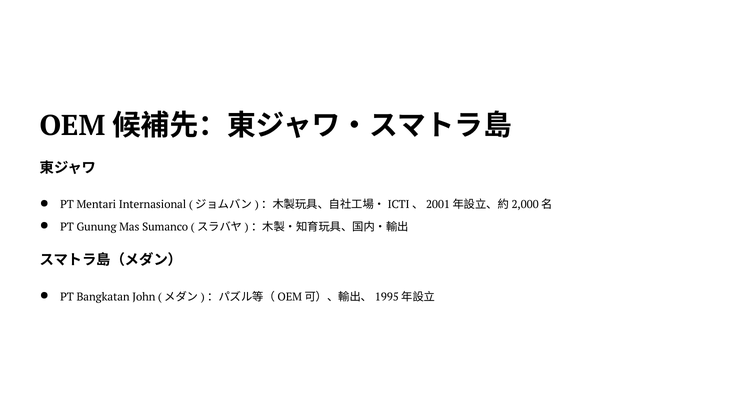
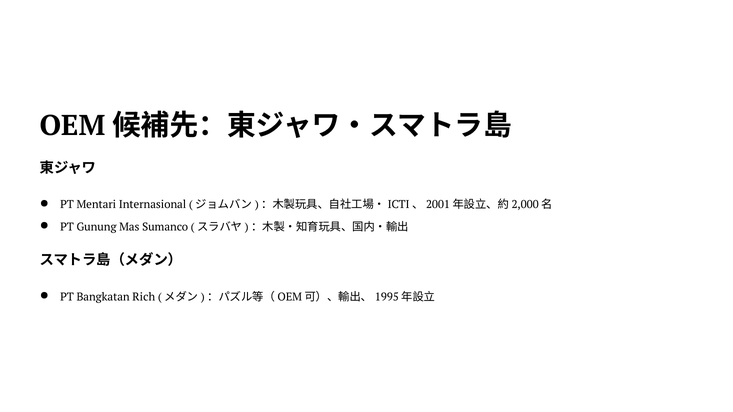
John: John -> Rich
